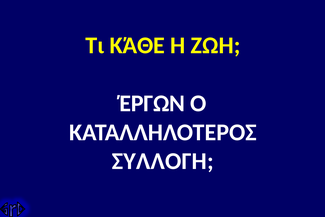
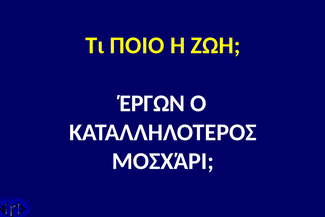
ΚΆΘΕ: ΚΆΘΕ -> ΠΟΙΟ
ΣΥΛΛΟΓΗ: ΣΥΛΛΟΓΗ -> ΜΟΣΧΆΡΙ
